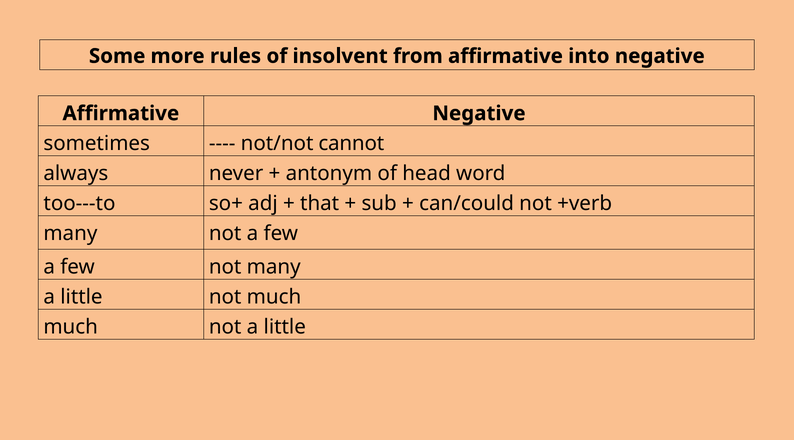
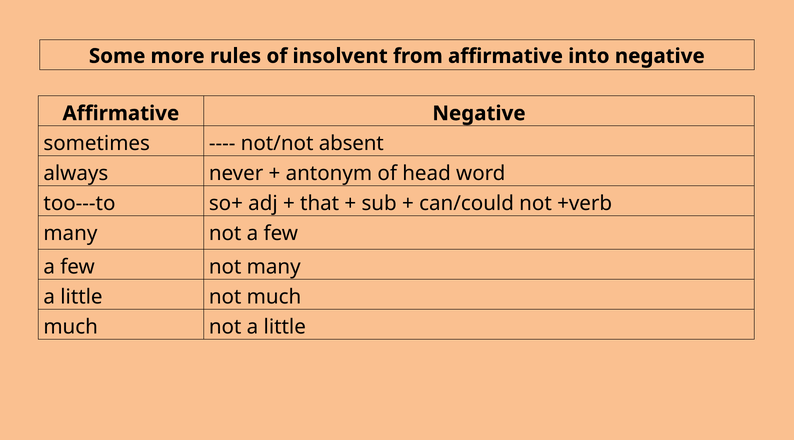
cannot: cannot -> absent
